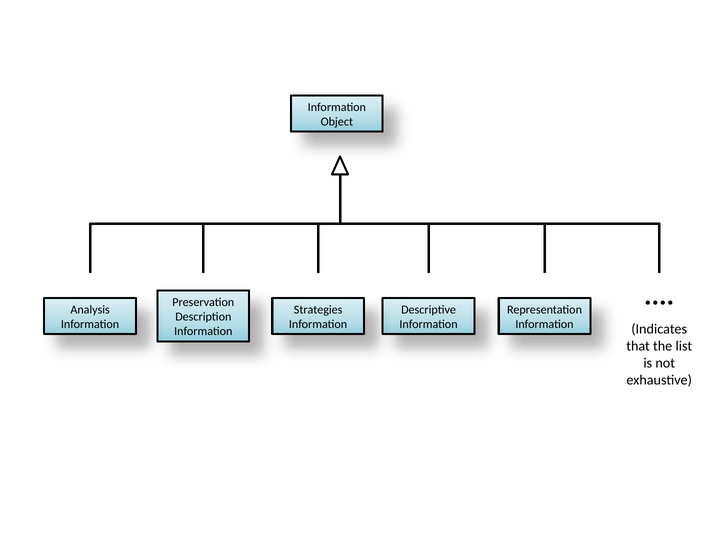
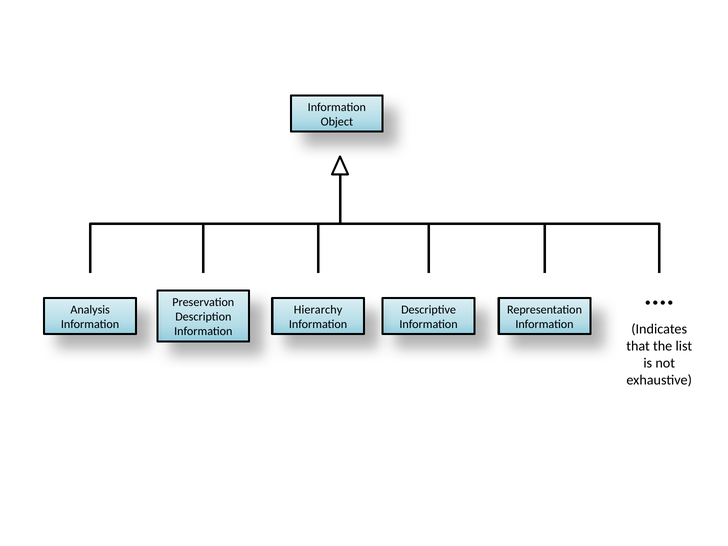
Strategies: Strategies -> Hierarchy
